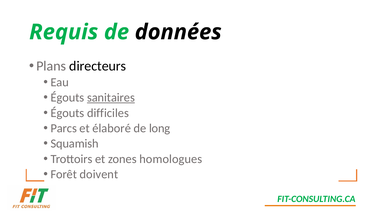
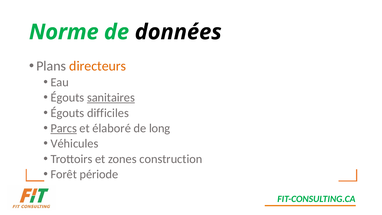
Requis: Requis -> Norme
directeurs colour: black -> orange
Parcs underline: none -> present
Squamish: Squamish -> Véhicules
homologues: homologues -> construction
doivent: doivent -> période
